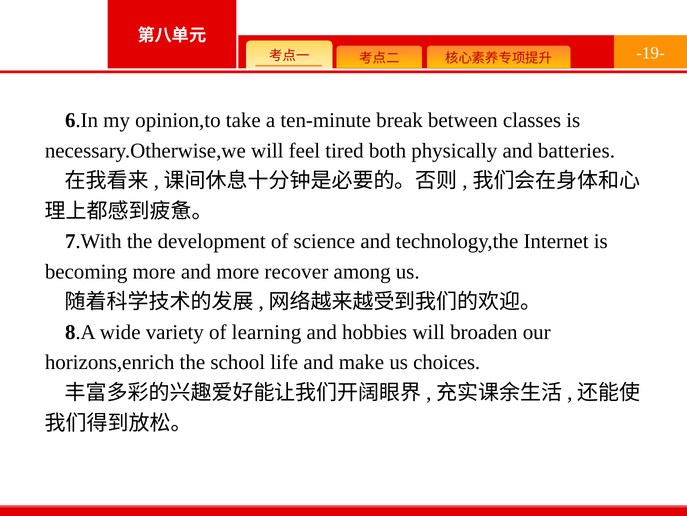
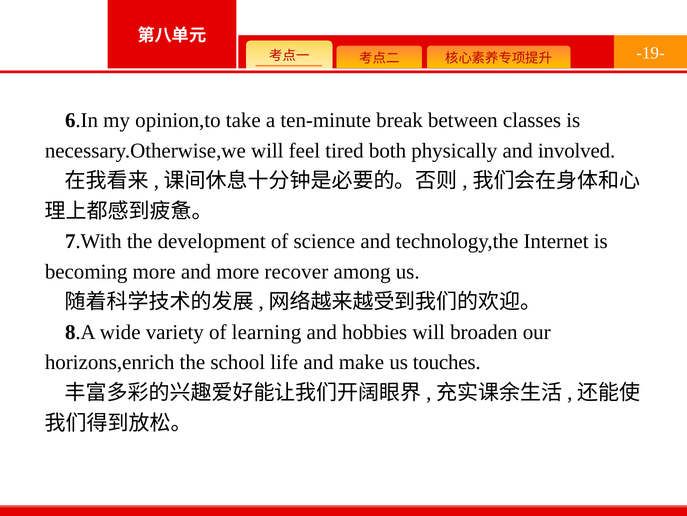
batteries: batteries -> involved
choices: choices -> touches
